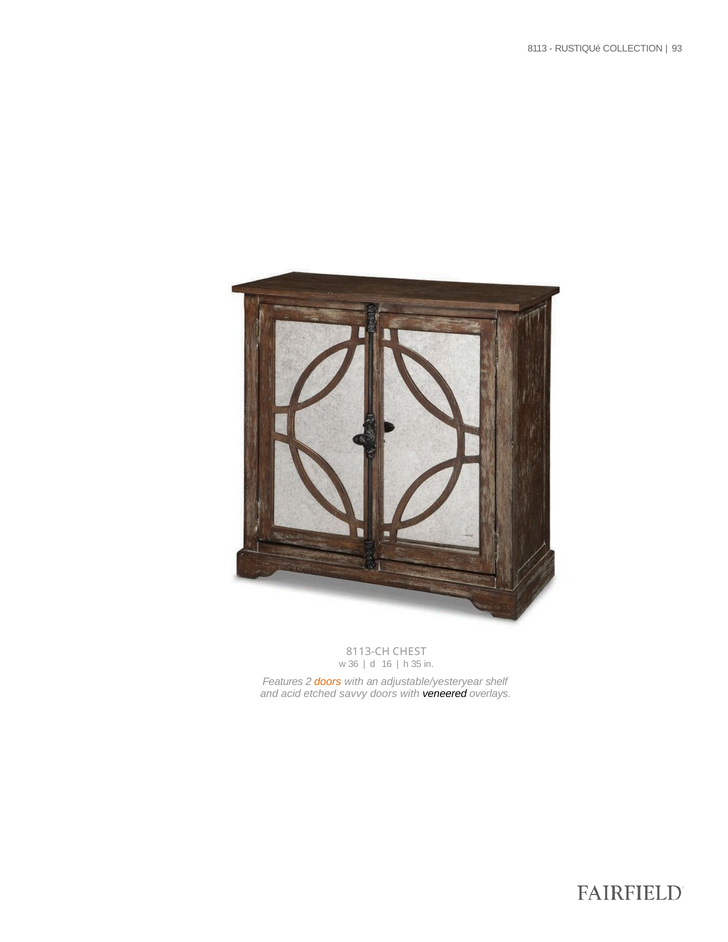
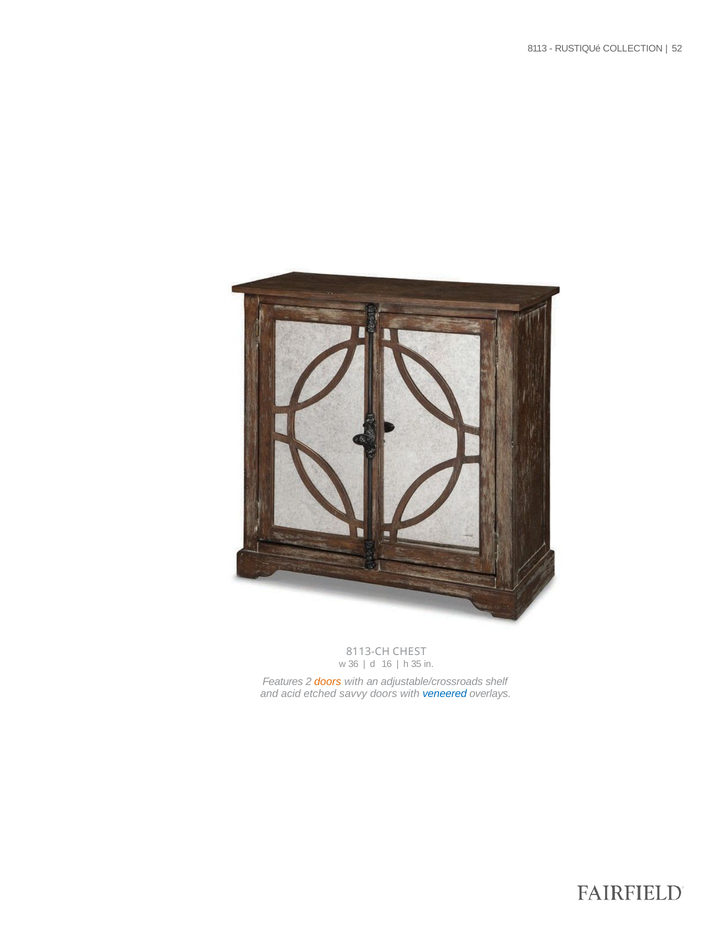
93: 93 -> 52
adjustable/yesteryear: adjustable/yesteryear -> adjustable/crossroads
veneered colour: black -> blue
